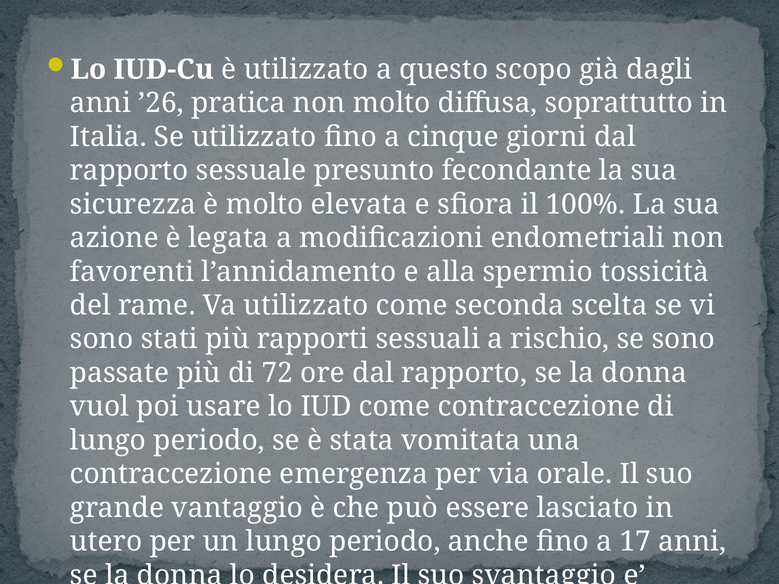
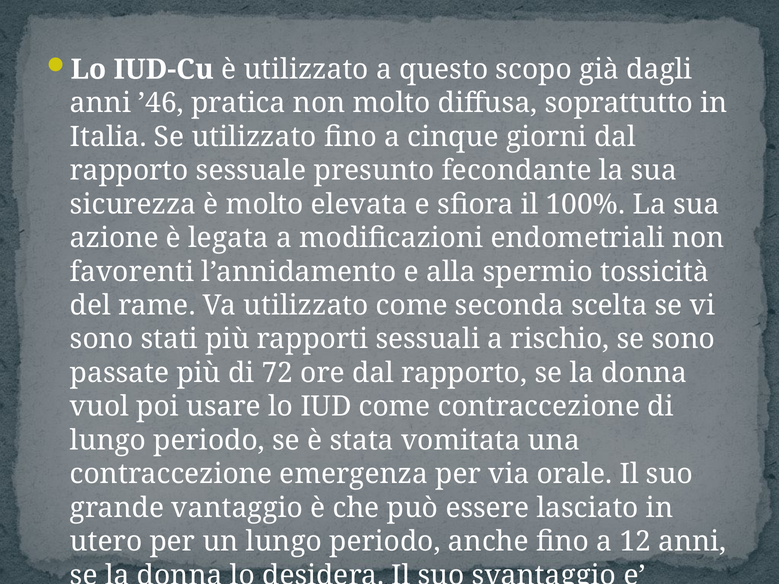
’26: ’26 -> ’46
17: 17 -> 12
